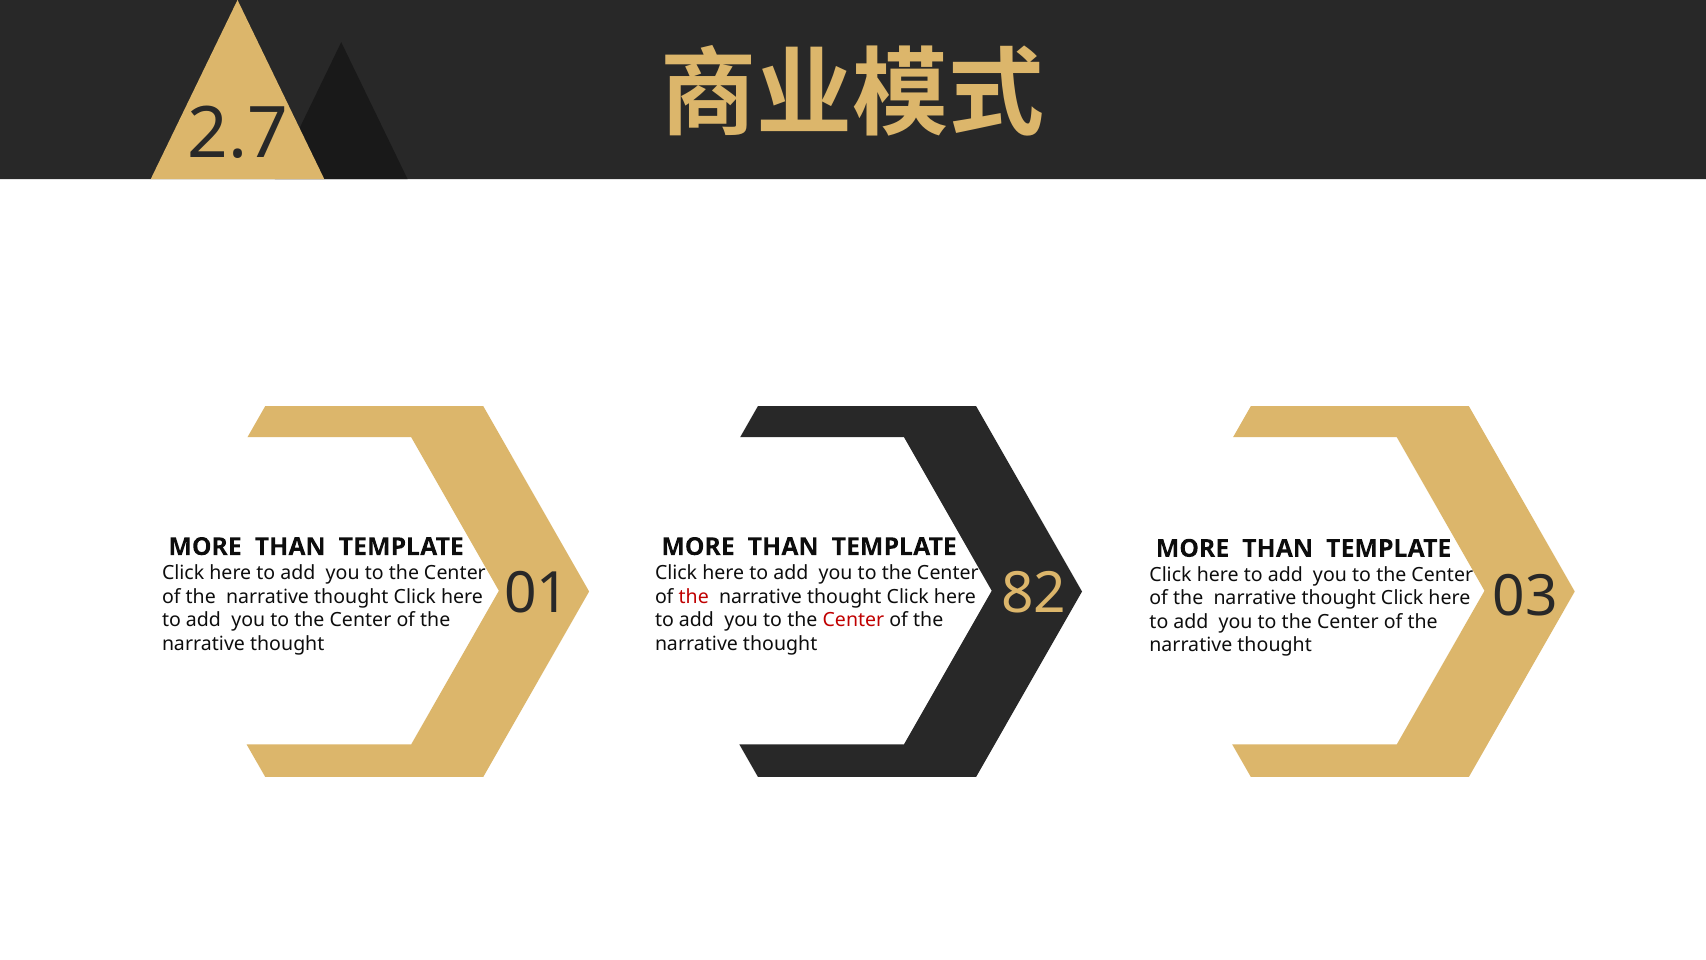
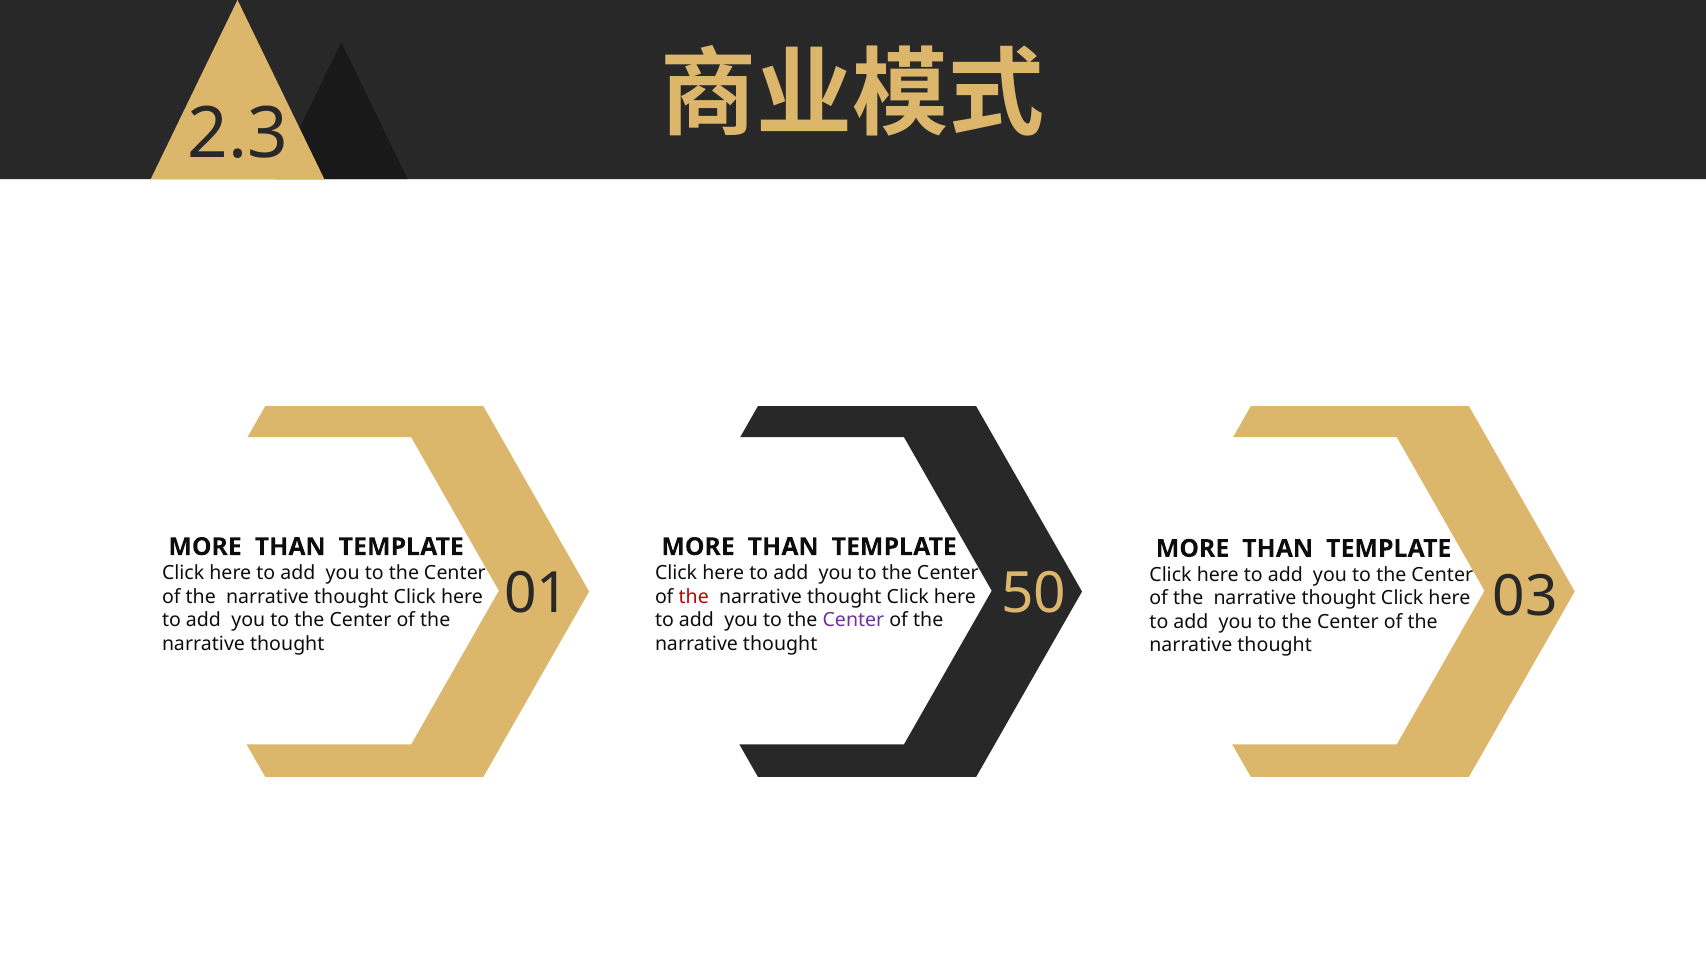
2.7: 2.7 -> 2.3
82: 82 -> 50
Center at (853, 620) colour: red -> purple
